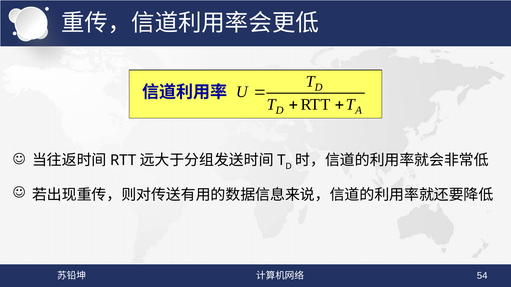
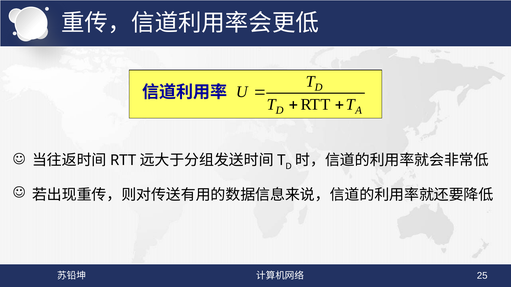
54: 54 -> 25
